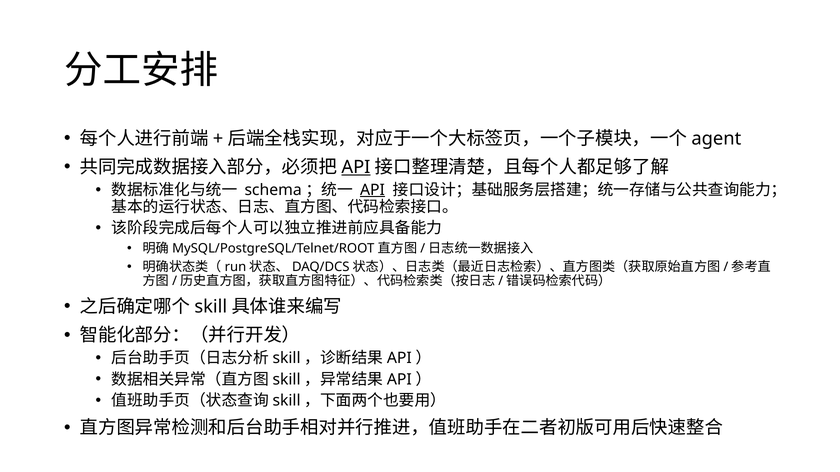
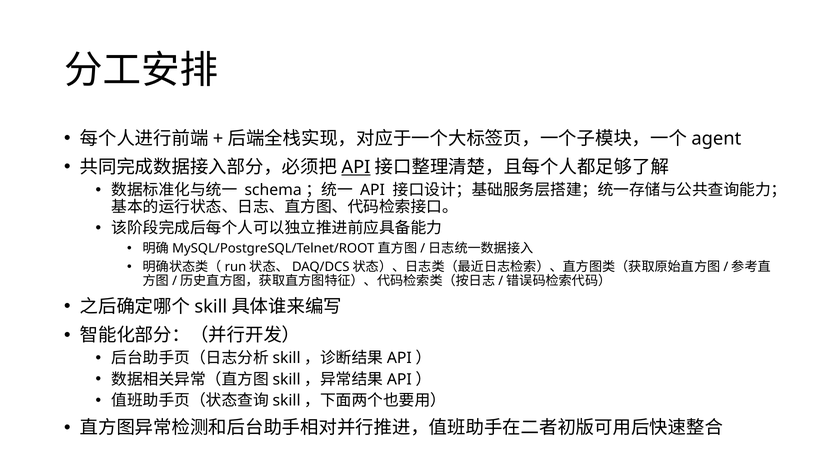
API at (372, 190) underline: present -> none
